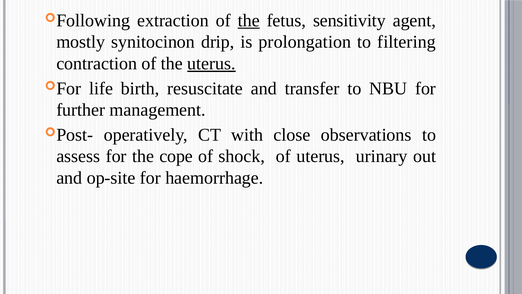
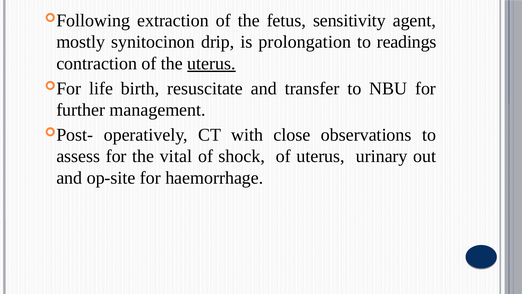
the at (249, 20) underline: present -> none
filtering: filtering -> readings
cope: cope -> vital
